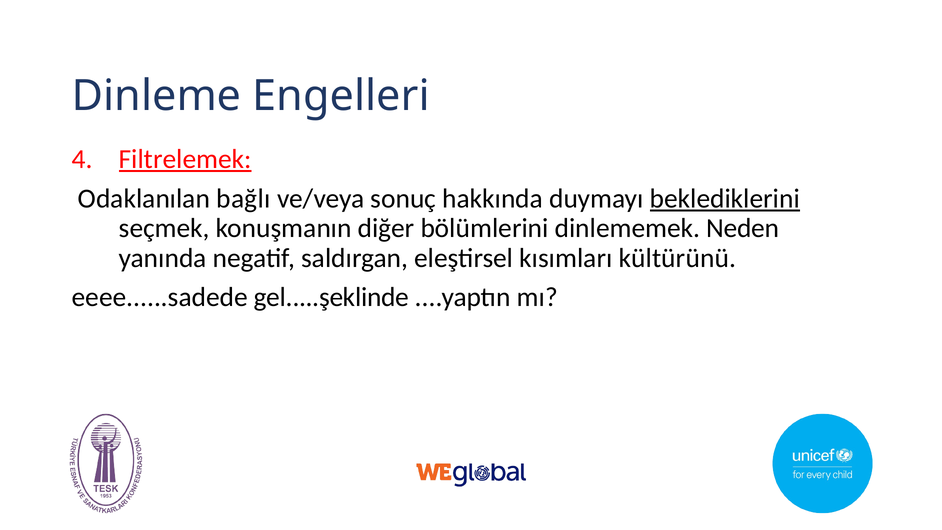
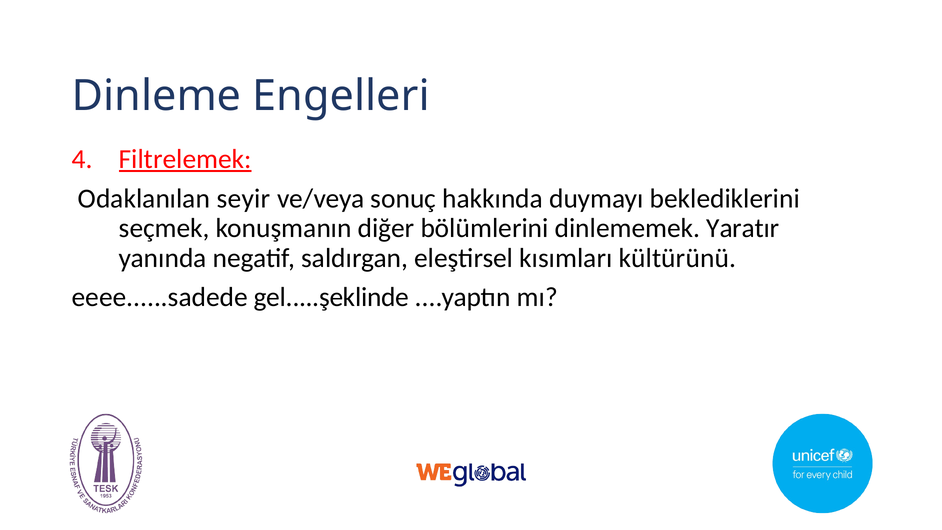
bağlı: bağlı -> seyir
beklediklerini underline: present -> none
Neden: Neden -> Yaratır
